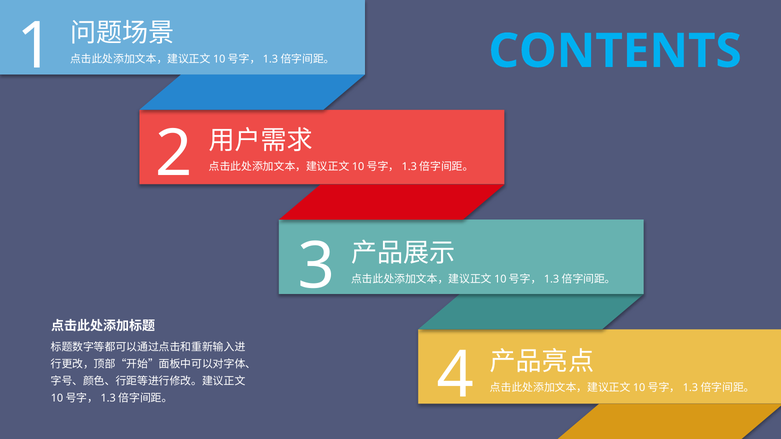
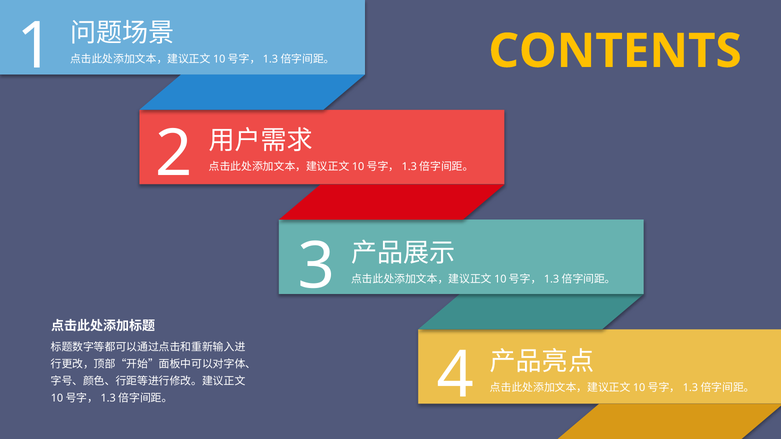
CONTENTS colour: light blue -> yellow
